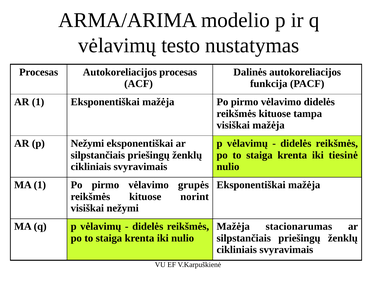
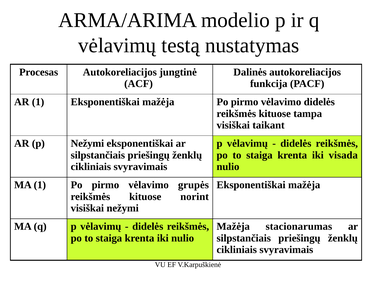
testo: testo -> testą
Autokoreliacijos procesas: procesas -> jungtinė
visiškai mažėja: mažėja -> taikant
tiesinė: tiesinė -> visada
